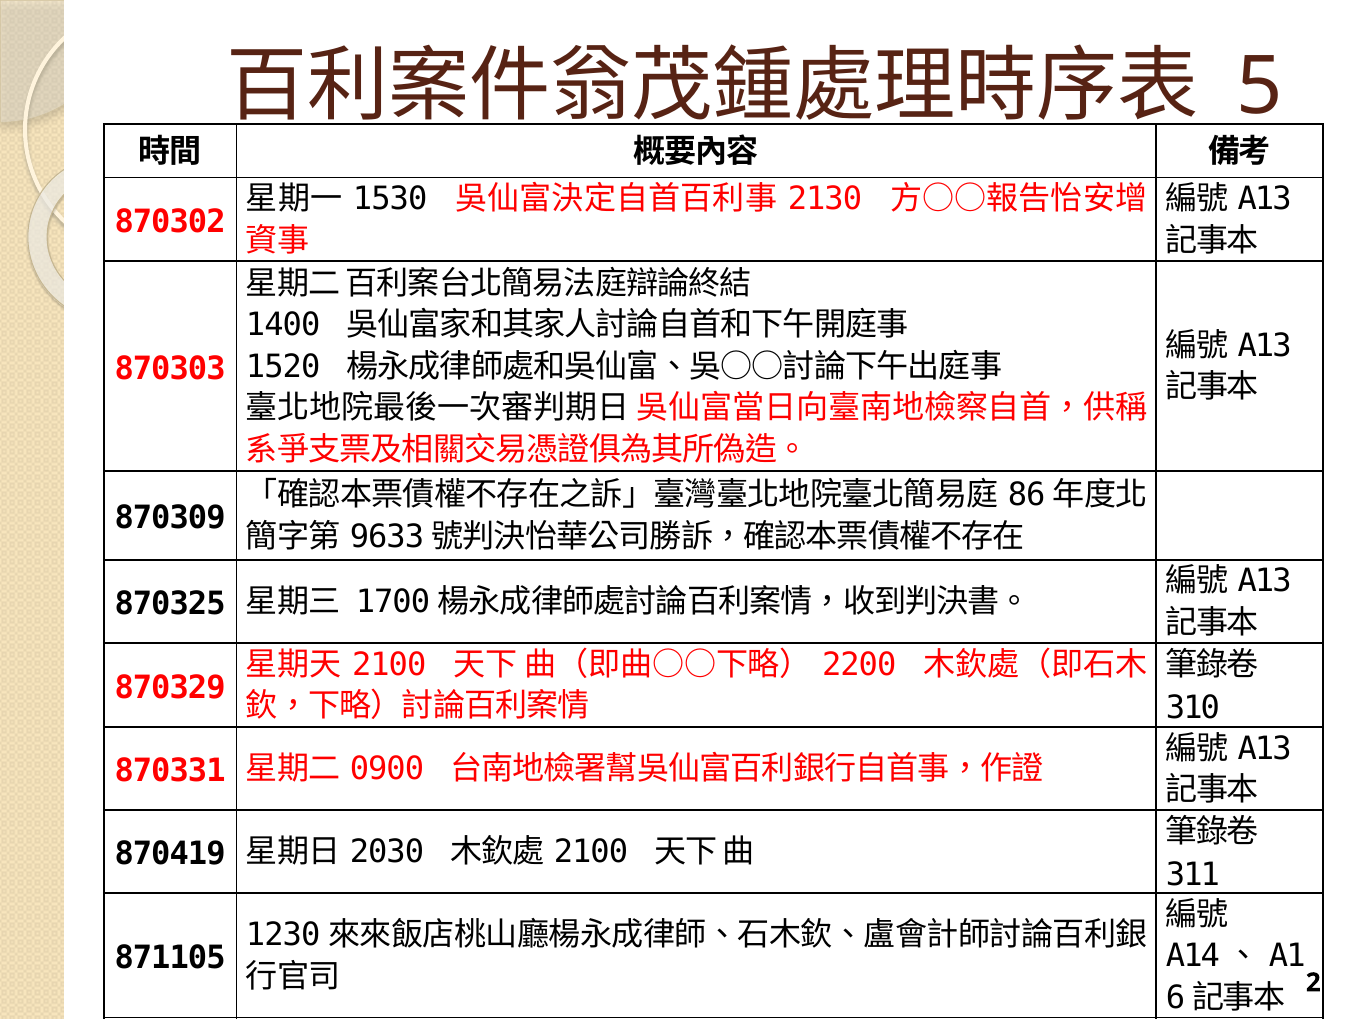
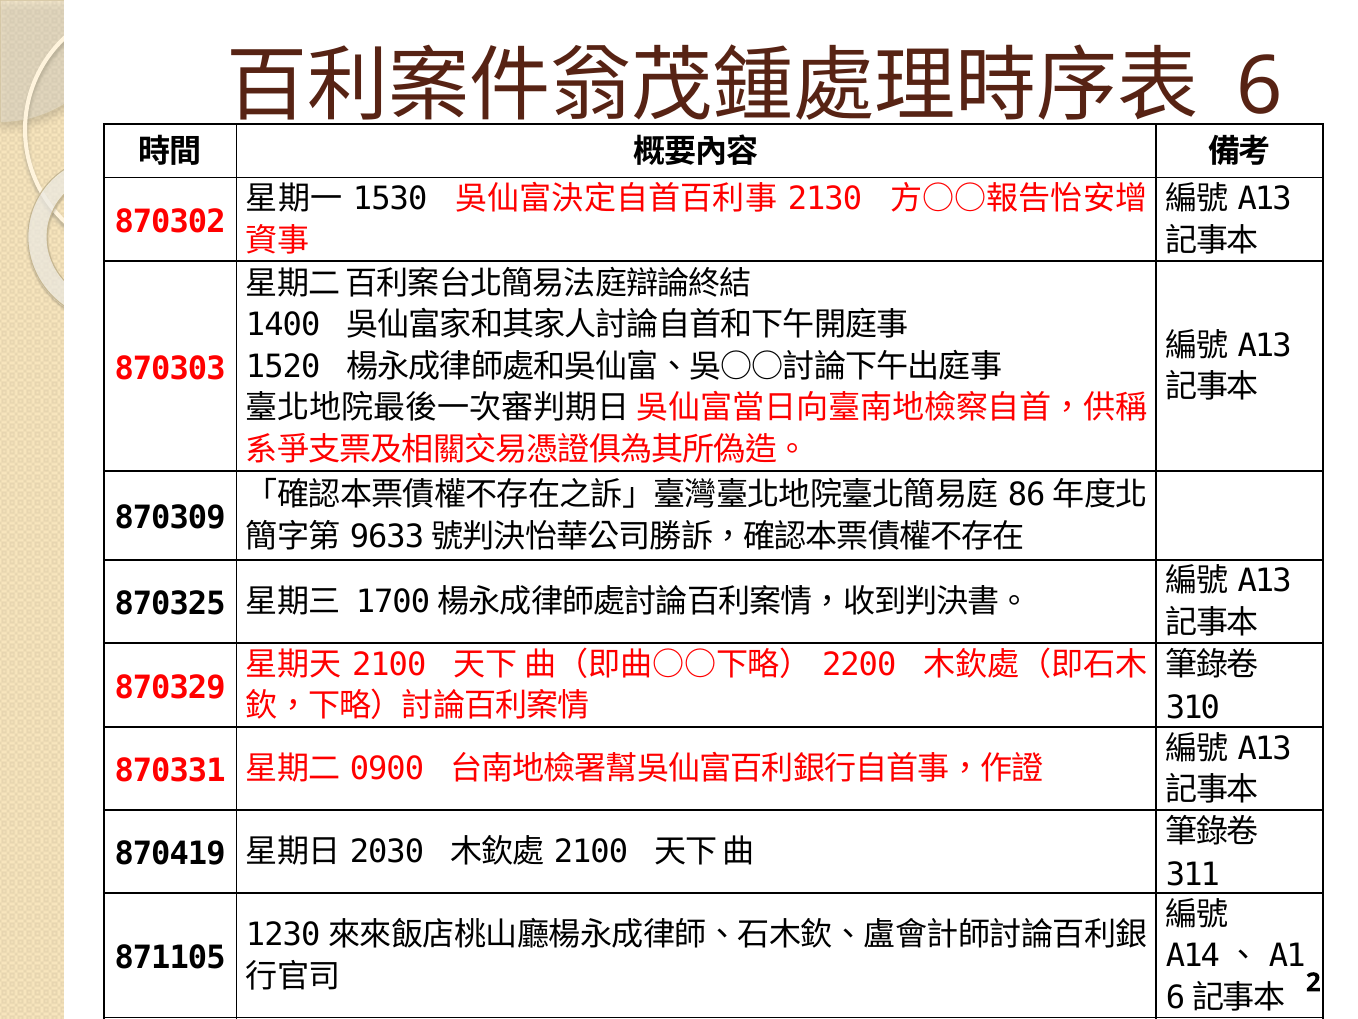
5: 5 -> 6
